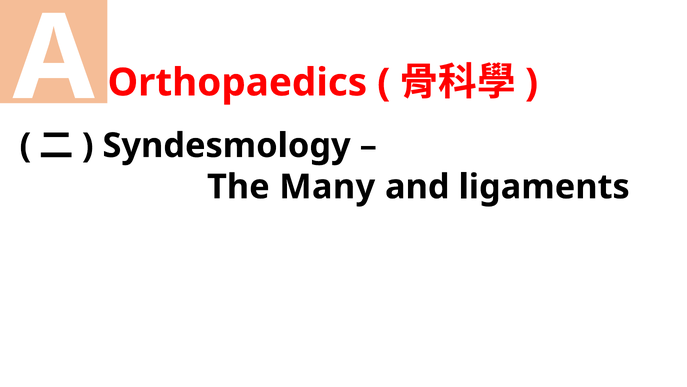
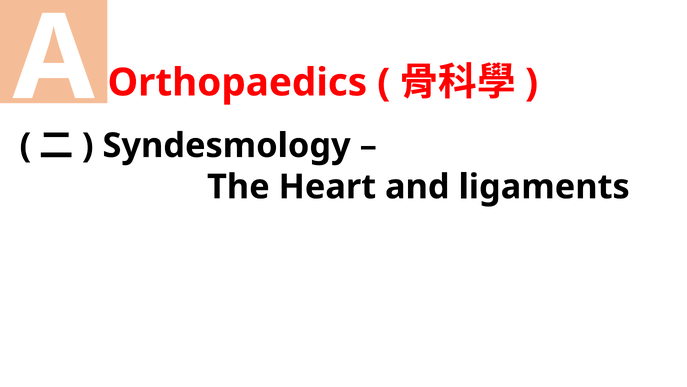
Many: Many -> Heart
